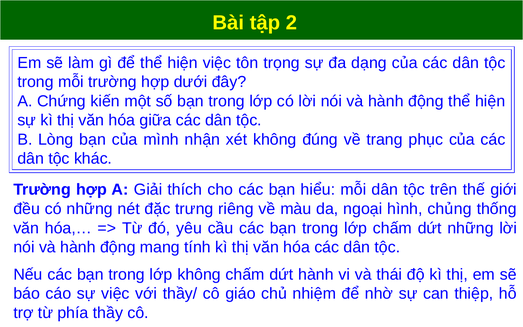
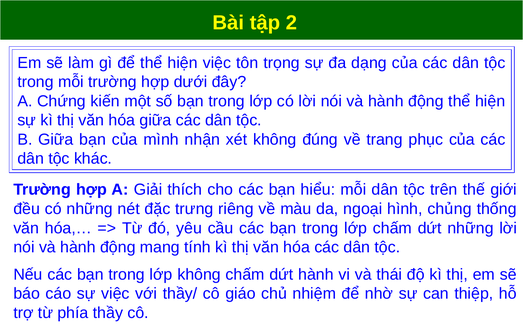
B Lòng: Lòng -> Giữa
